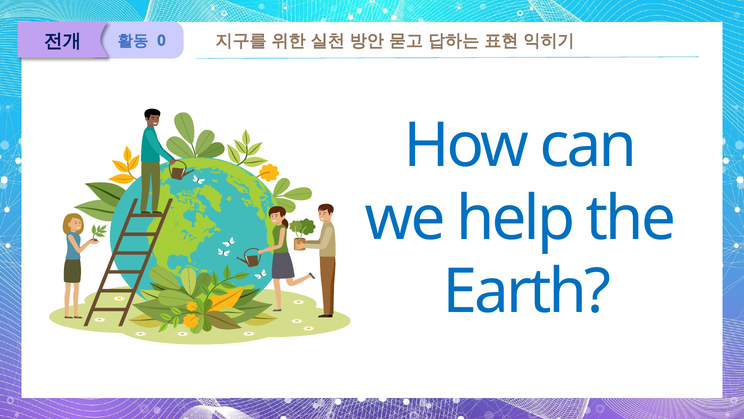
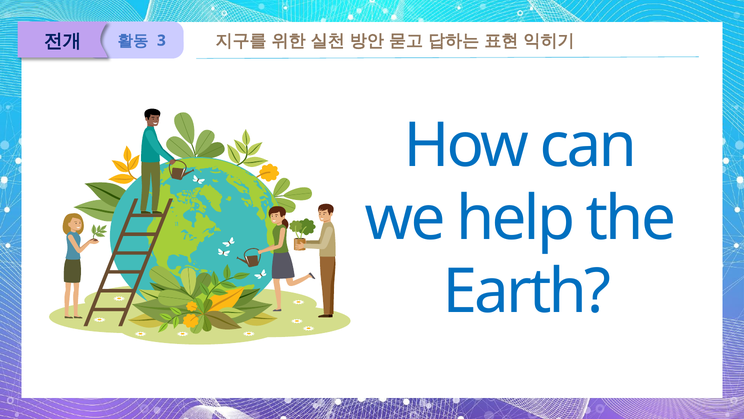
0: 0 -> 3
